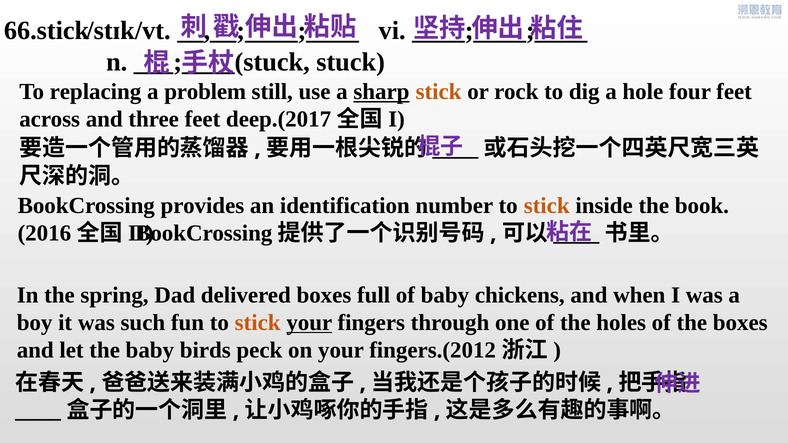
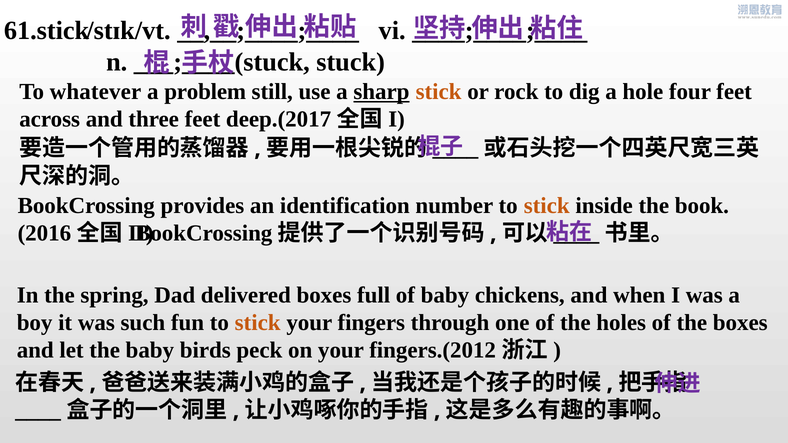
66.stick: 66.stick -> 61.stick
replacing: replacing -> whatever
your at (309, 323) underline: present -> none
